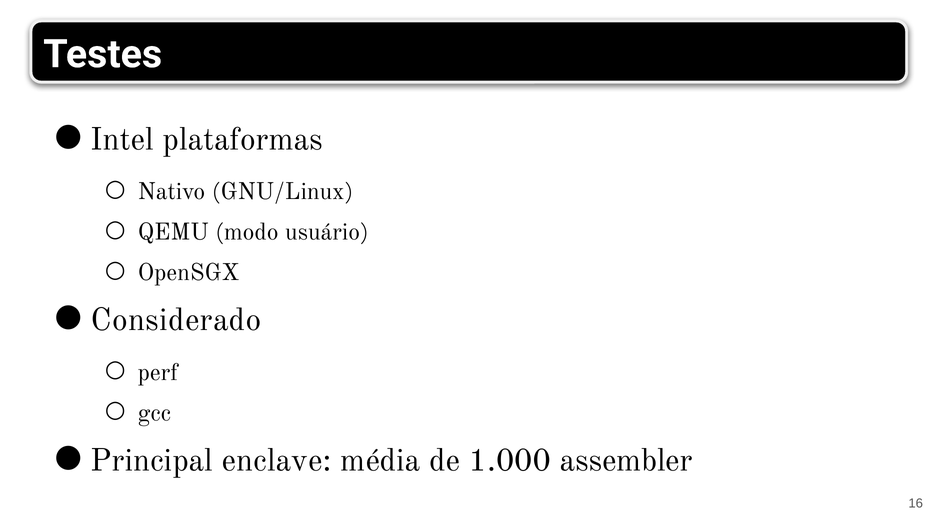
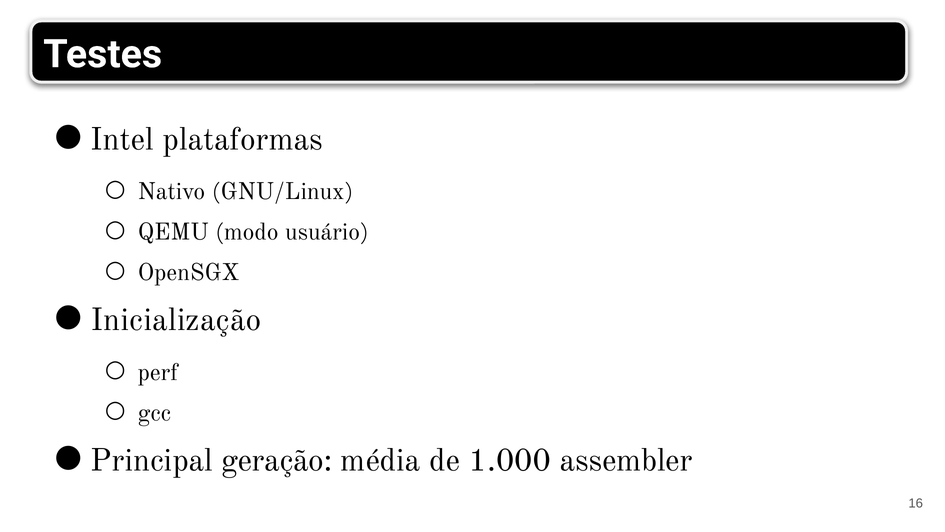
Considerado: Considerado -> Inicialização
enclave: enclave -> geração
